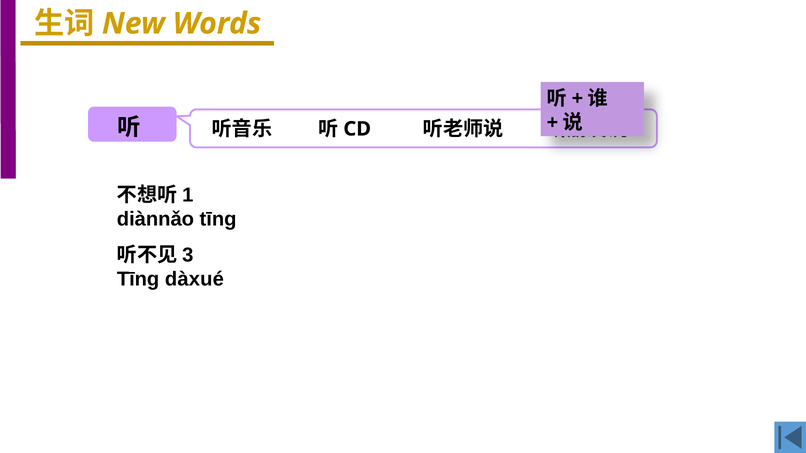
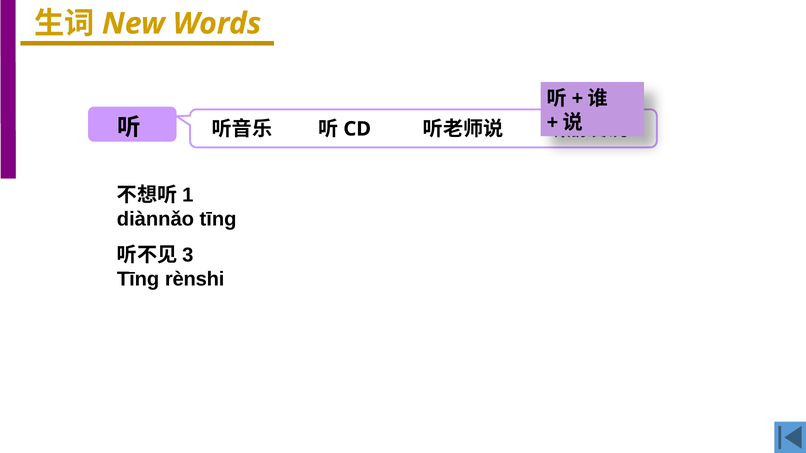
dàxué: dàxué -> rènshi
